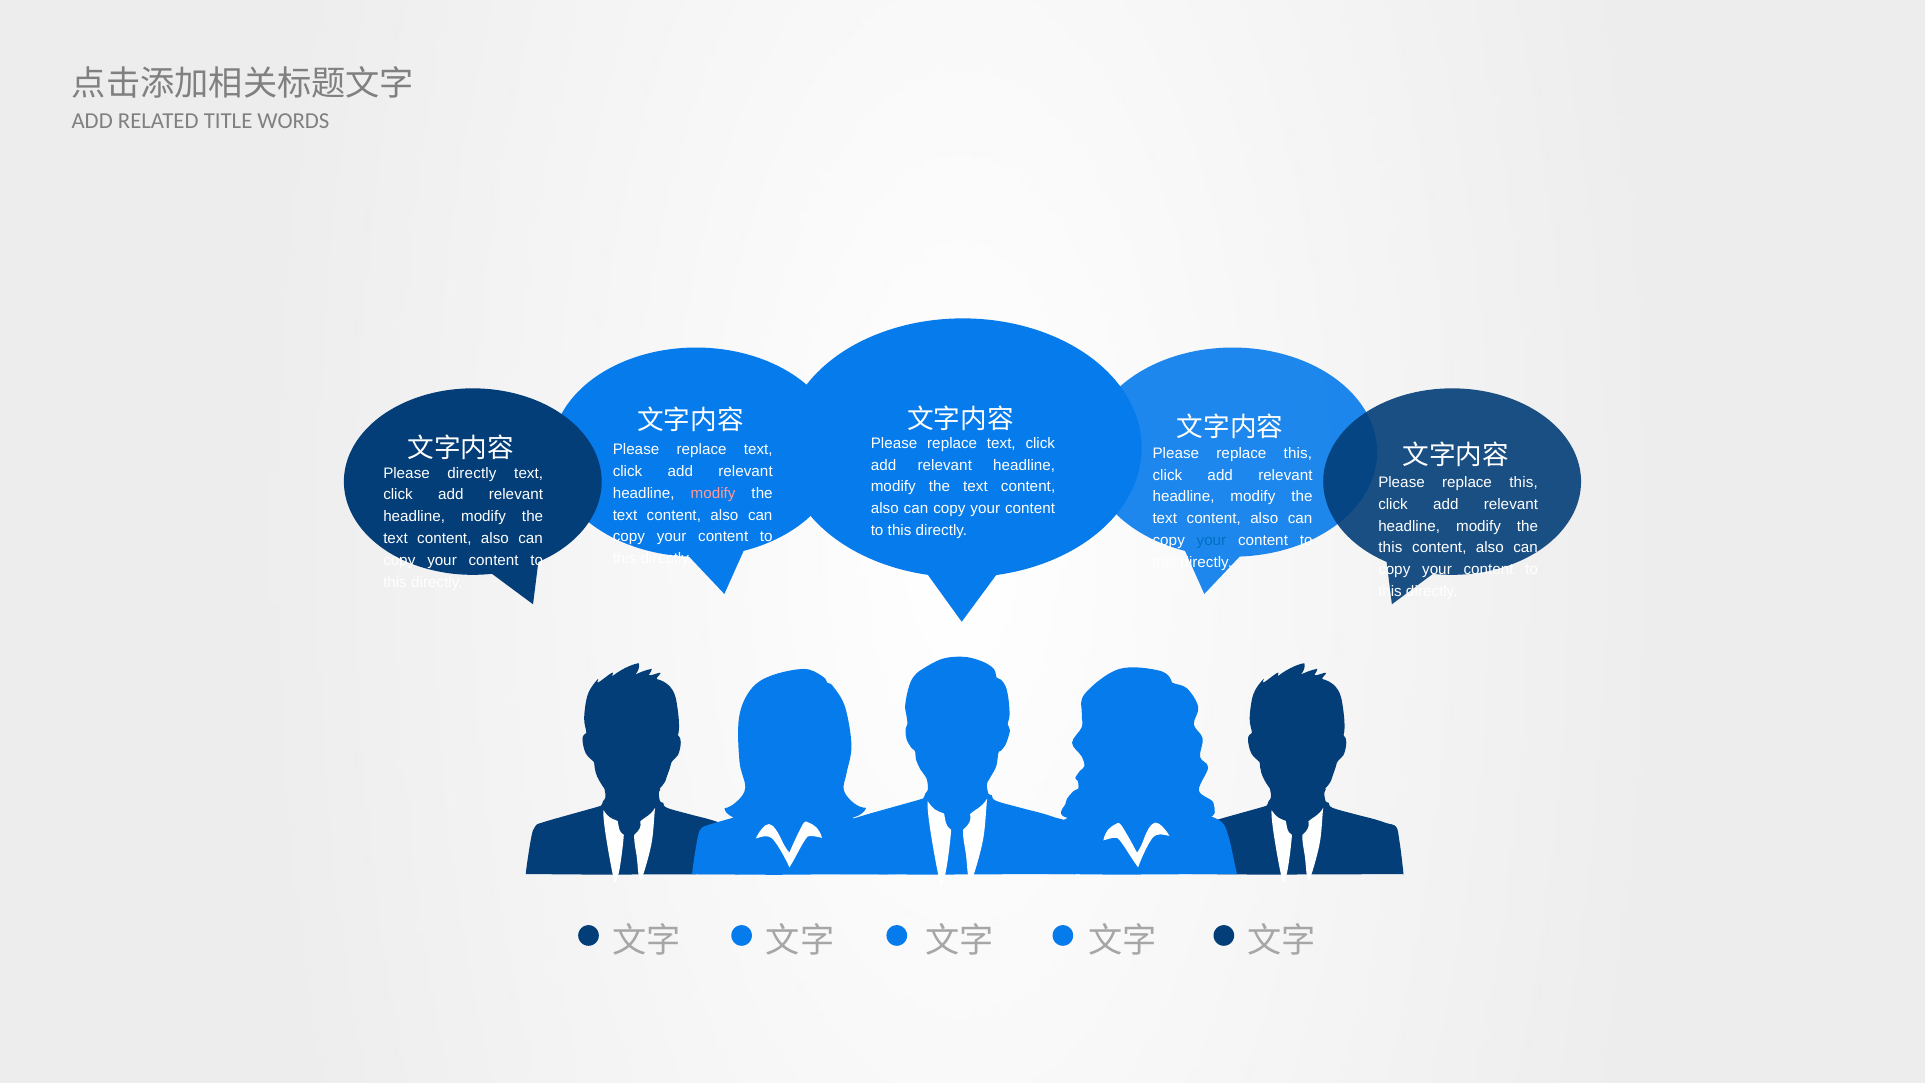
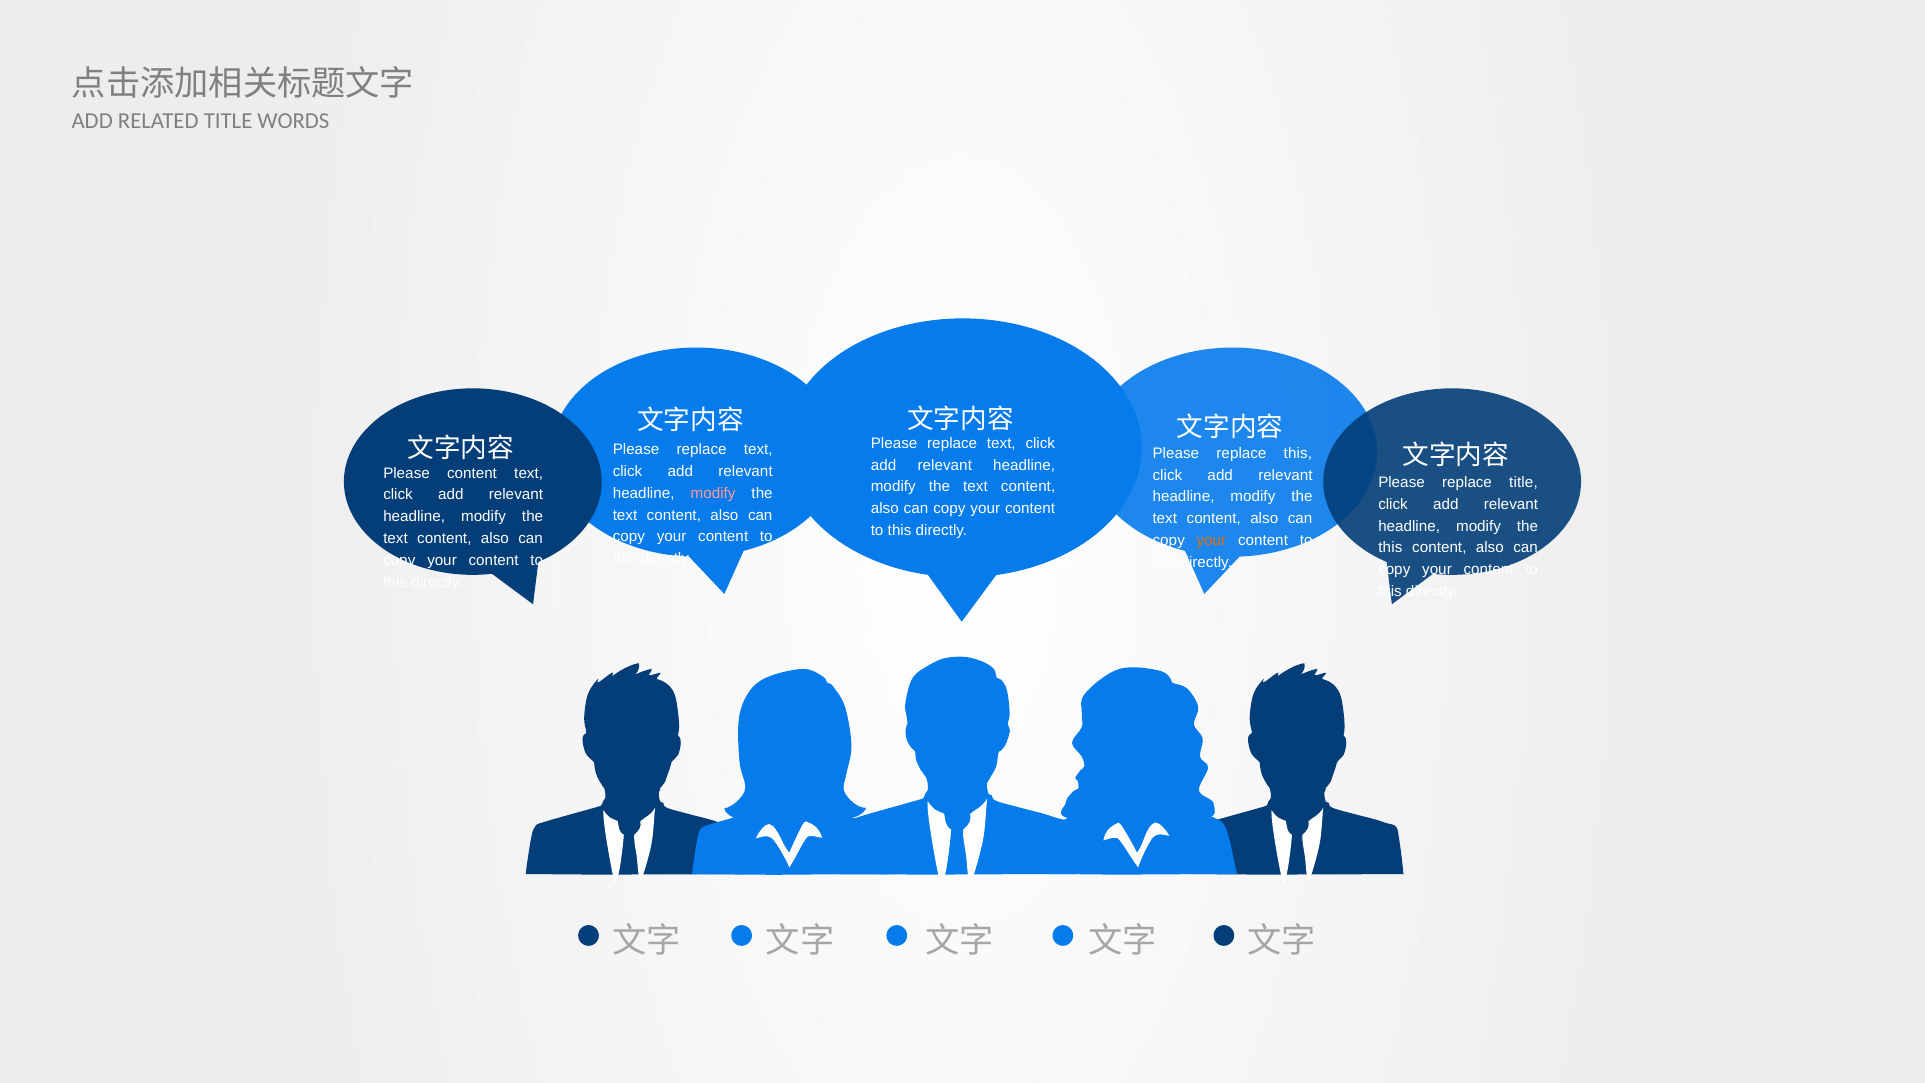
Please directly: directly -> content
this at (1524, 482): this -> title
your at (1211, 540) colour: blue -> orange
